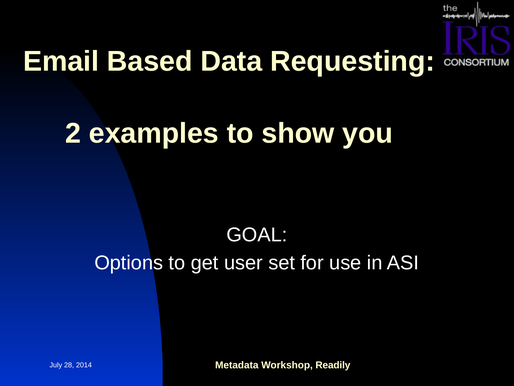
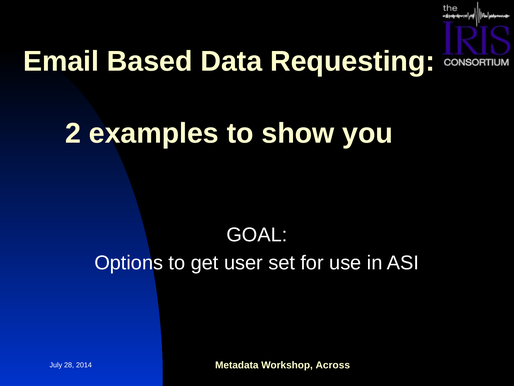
Readily: Readily -> Across
